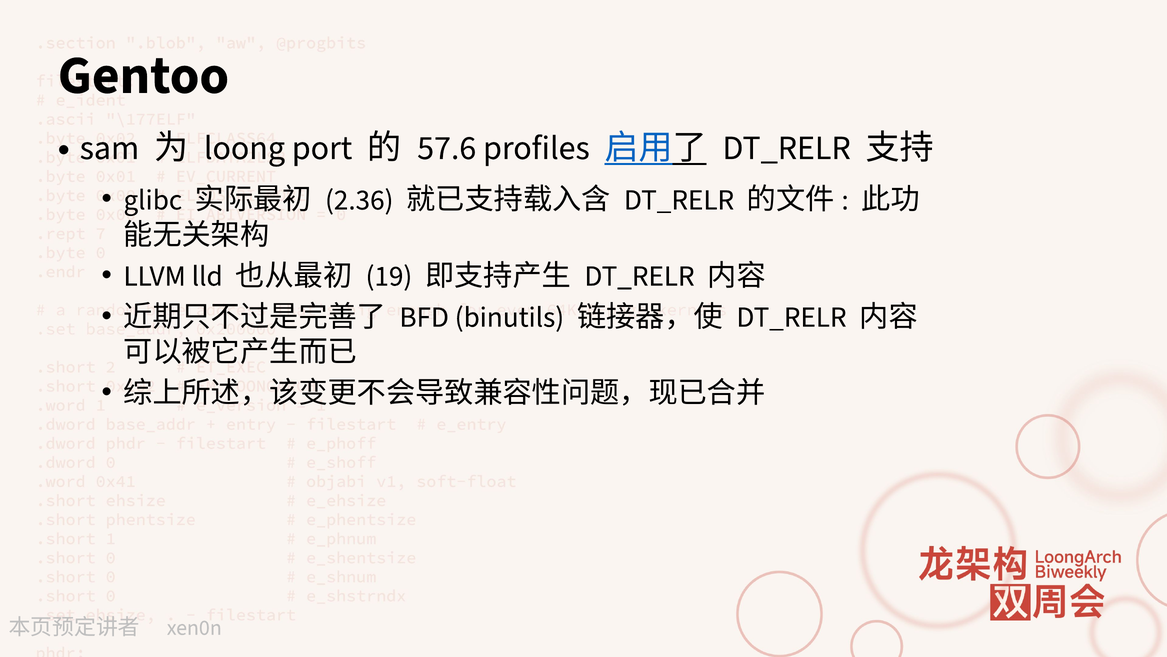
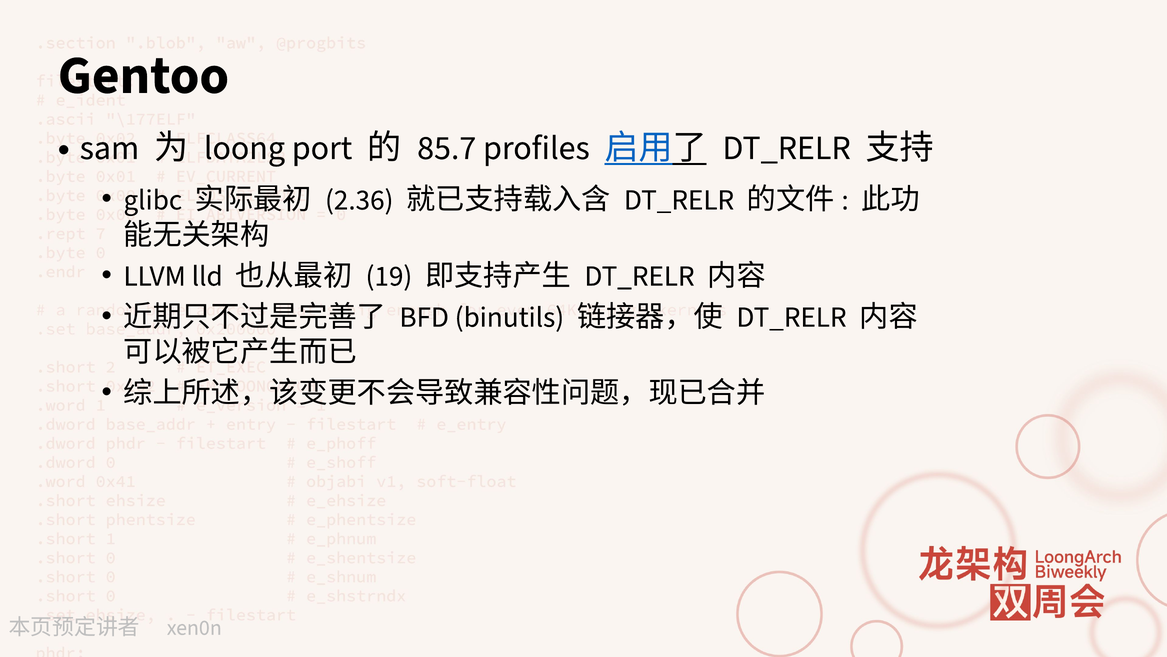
57.6: 57.6 -> 85.7
